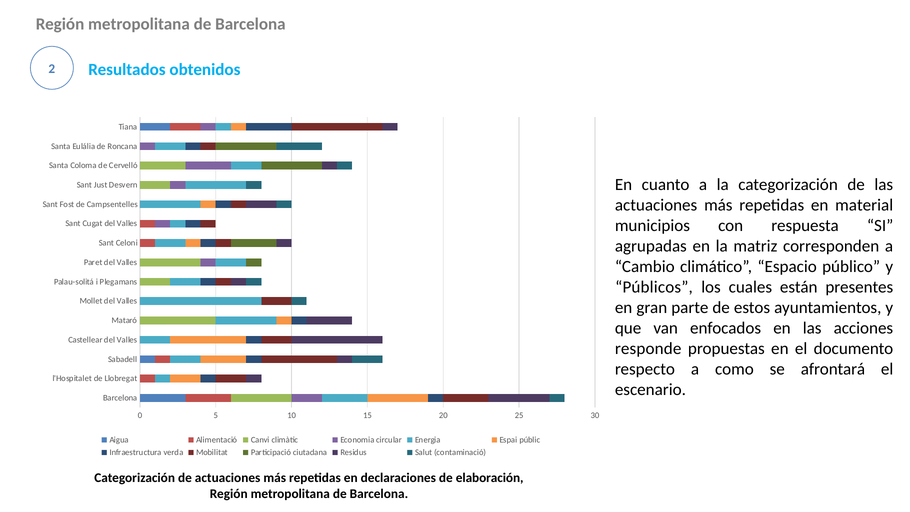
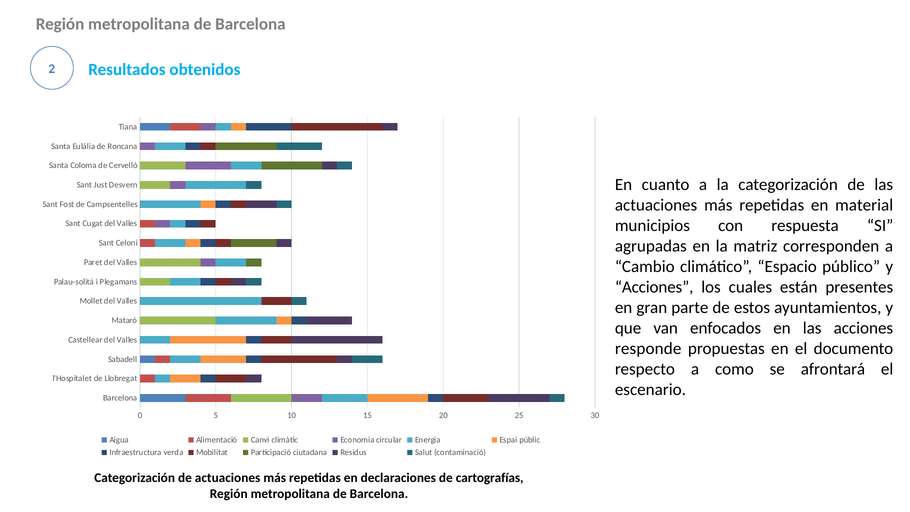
Públicos at (654, 287): Públicos -> Acciones
elaboración: elaboración -> cartografías
